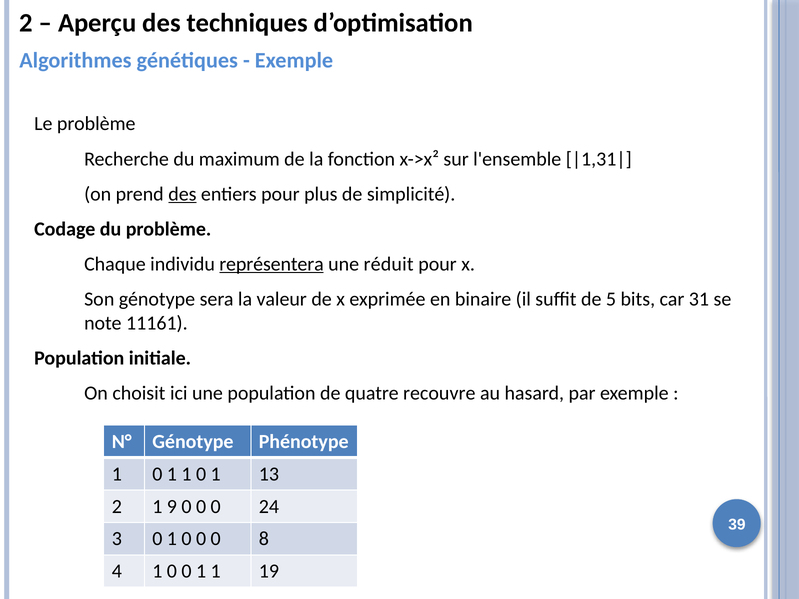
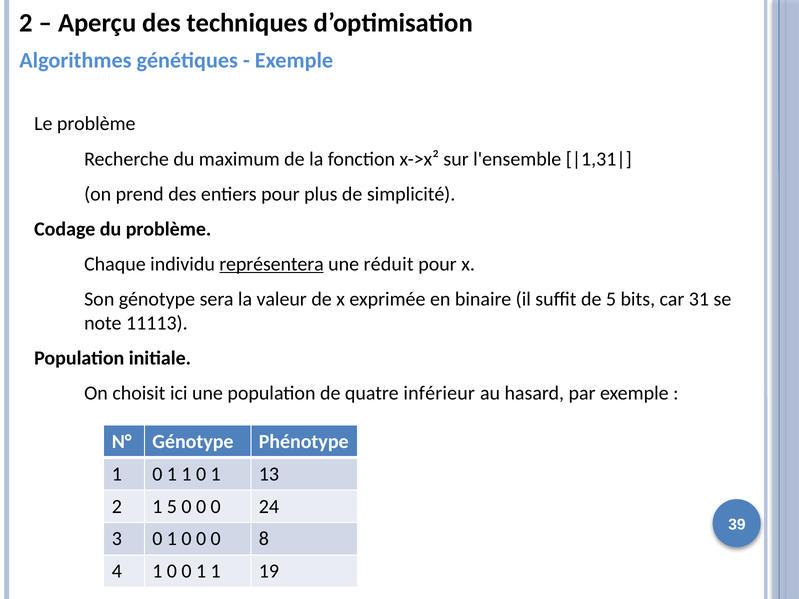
des at (182, 194) underline: present -> none
11161: 11161 -> 11113
recouvre: recouvre -> inférieur
1 9: 9 -> 5
